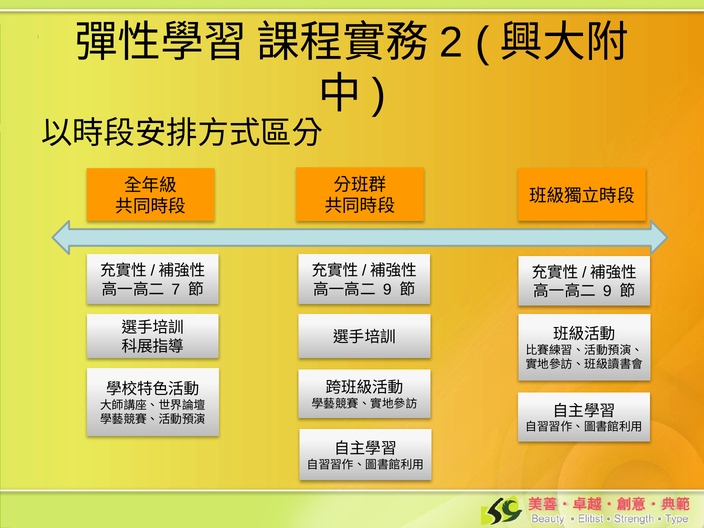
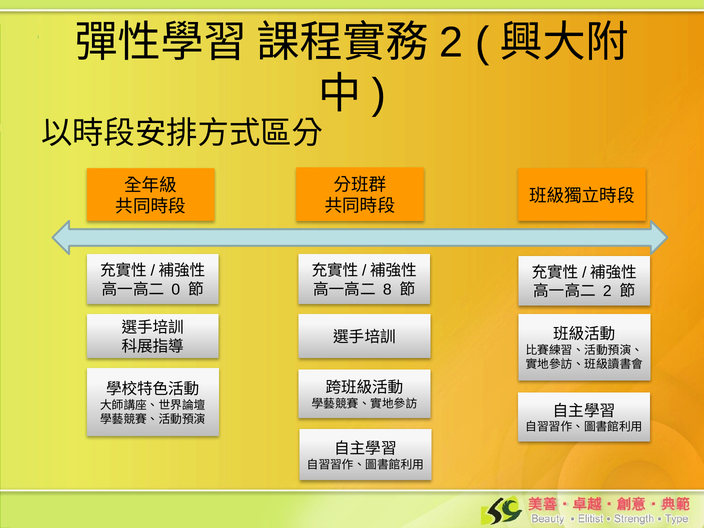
7: 7 -> 0
9 at (387, 290): 9 -> 8
9 at (607, 291): 9 -> 2
